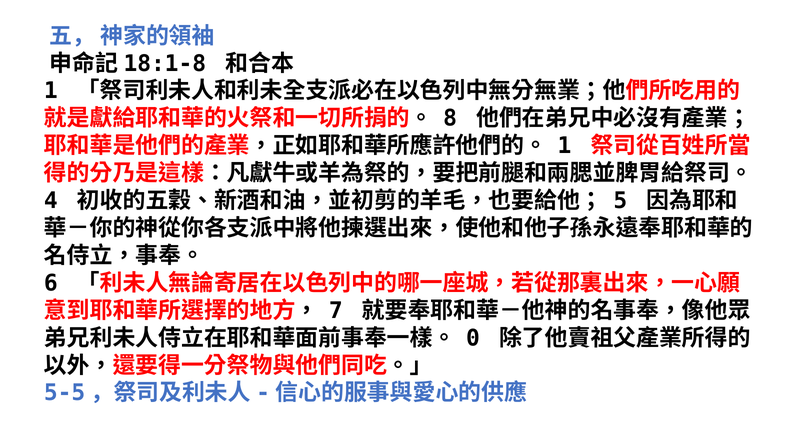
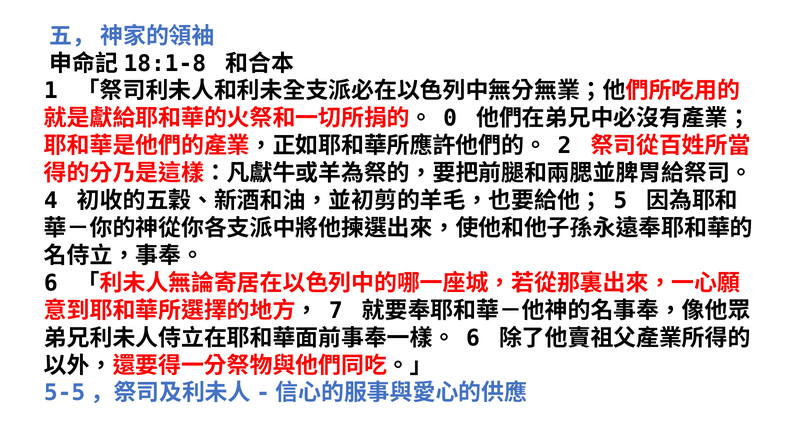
8: 8 -> 0
1 at (564, 146): 1 -> 2
0 at (473, 338): 0 -> 6
